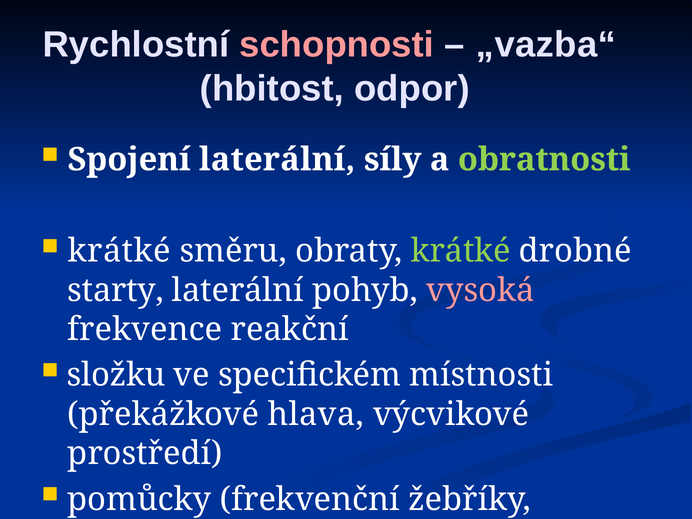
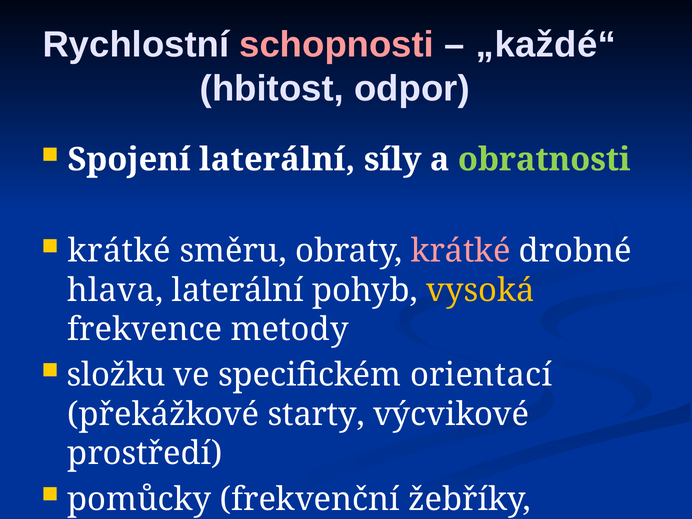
„vazba“: „vazba“ -> „každé“
krátké at (461, 251) colour: light green -> pink
starty: starty -> hlava
vysoká colour: pink -> yellow
reakční: reakční -> metody
místnosti: místnosti -> orientací
hlava: hlava -> starty
